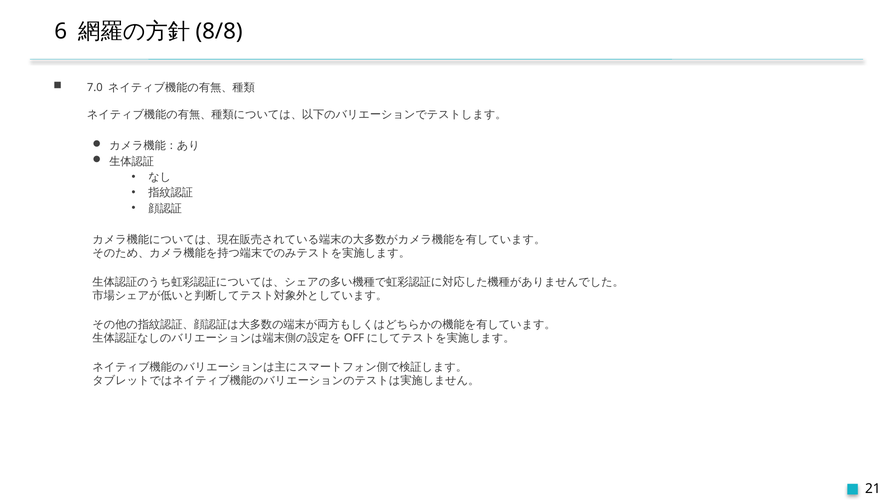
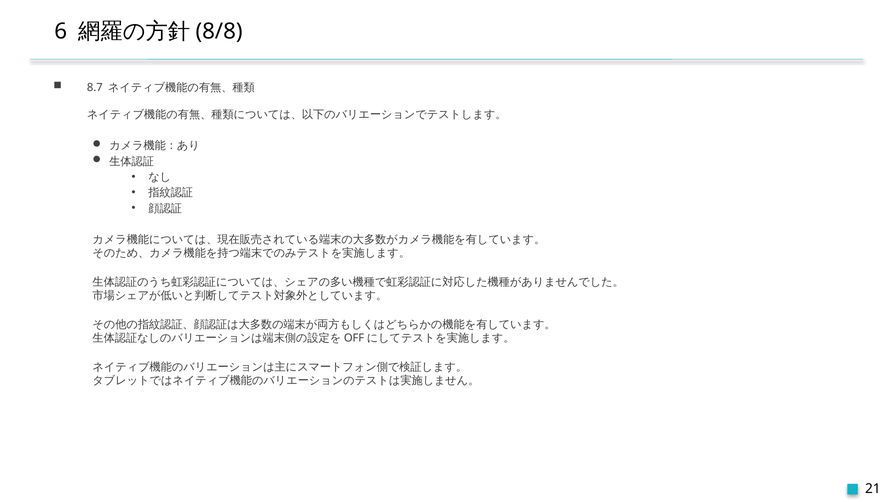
7.0: 7.0 -> 8.7
